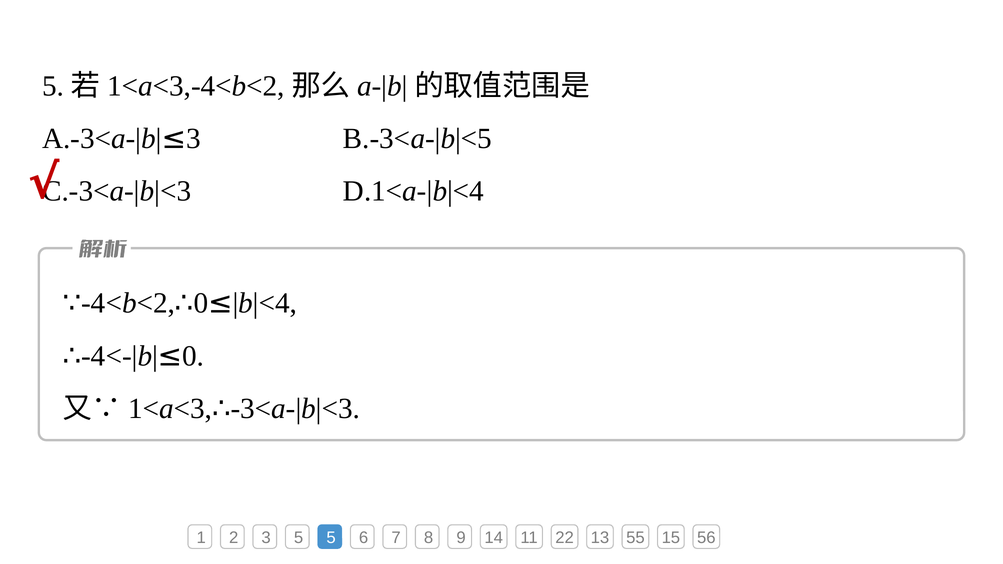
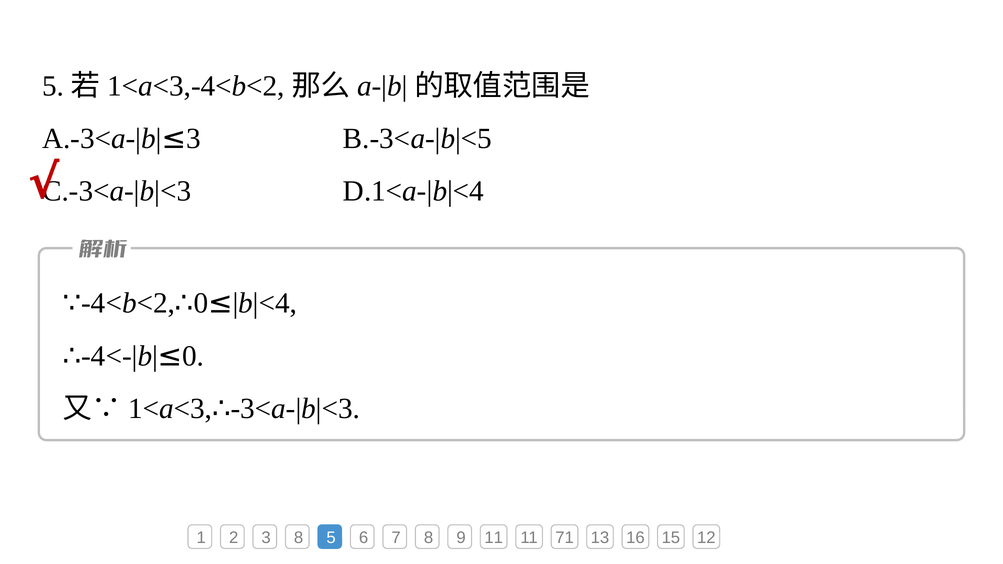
3 5: 5 -> 8
9 14: 14 -> 11
22: 22 -> 71
55: 55 -> 16
56: 56 -> 12
